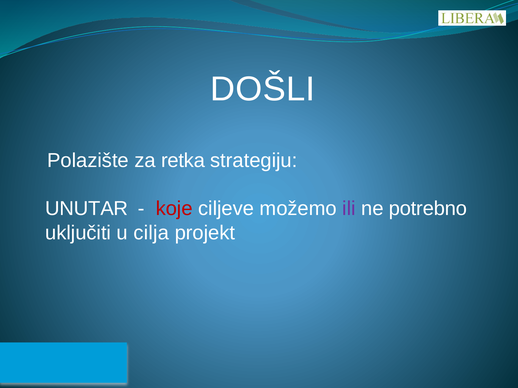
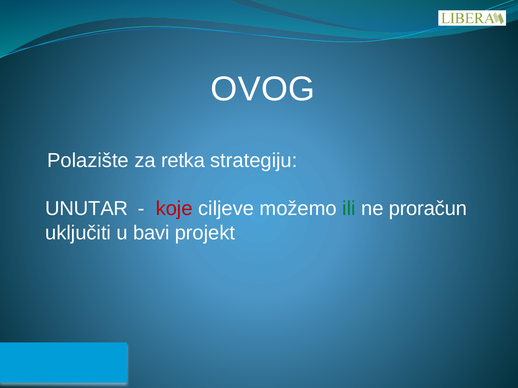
DOŠLI: DOŠLI -> OVOG
ili colour: purple -> green
potrebno: potrebno -> proračun
cilja: cilja -> bavi
